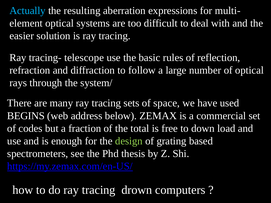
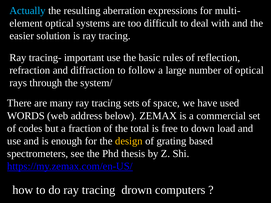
telescope: telescope -> important
BEGINS: BEGINS -> WORDS
design colour: light green -> yellow
